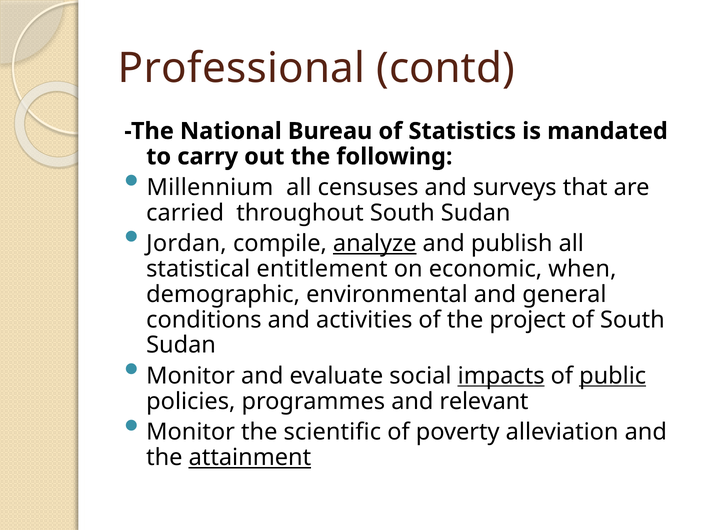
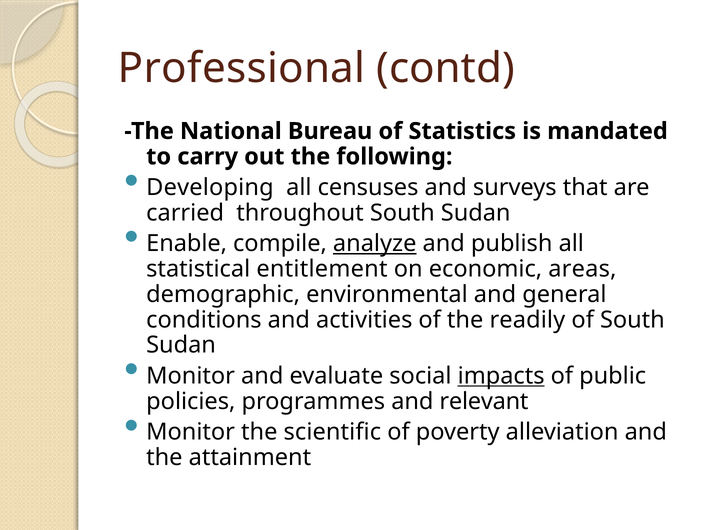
Millennium: Millennium -> Developing
Jordan: Jordan -> Enable
when: when -> areas
project: project -> readily
public underline: present -> none
attainment underline: present -> none
